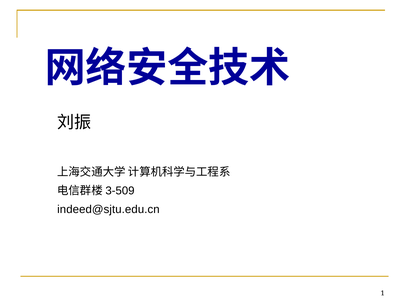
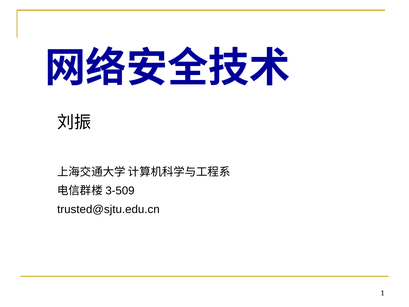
indeed@sjtu.edu.cn: indeed@sjtu.edu.cn -> trusted@sjtu.edu.cn
